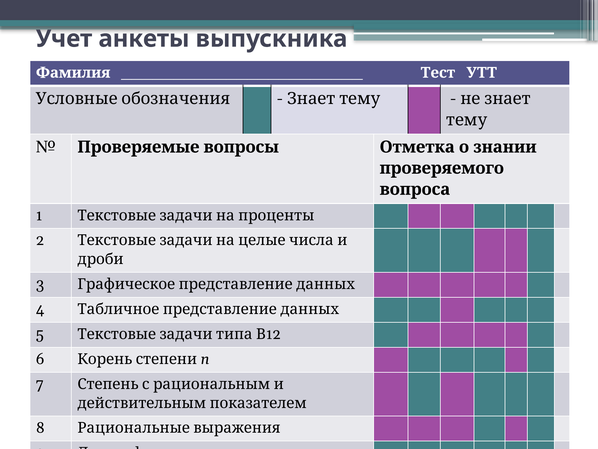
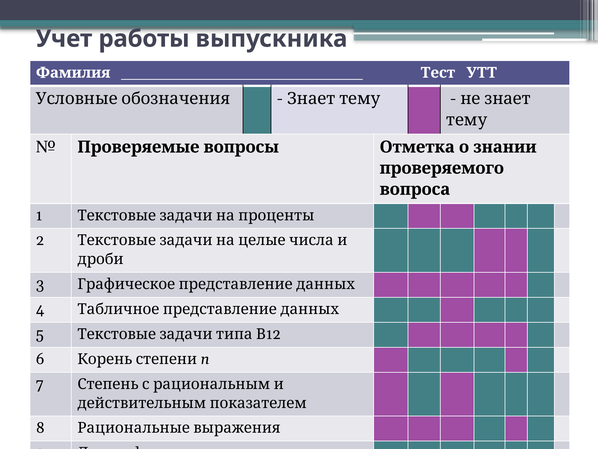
анкеты: анкеты -> работы
